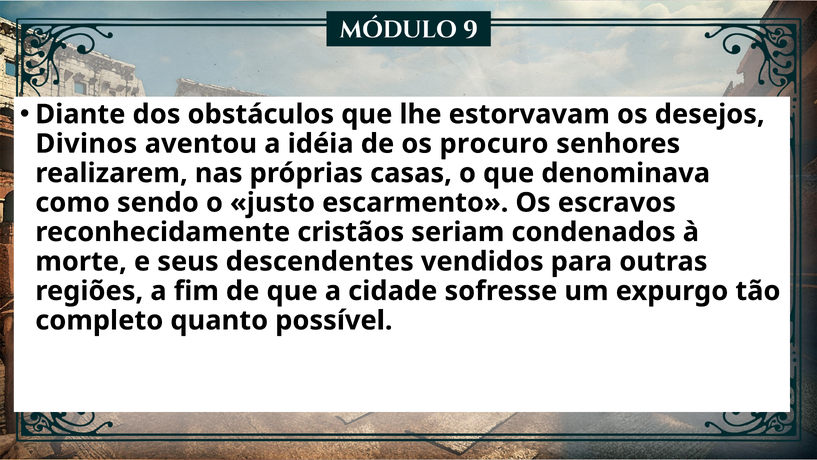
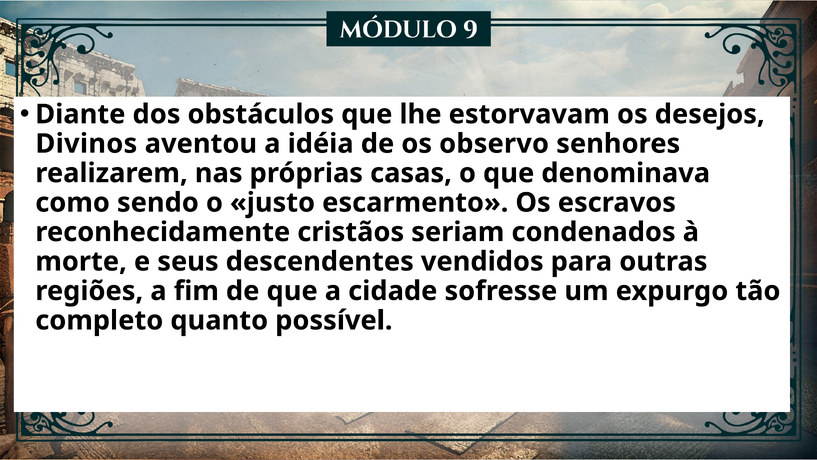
procuro: procuro -> observo
